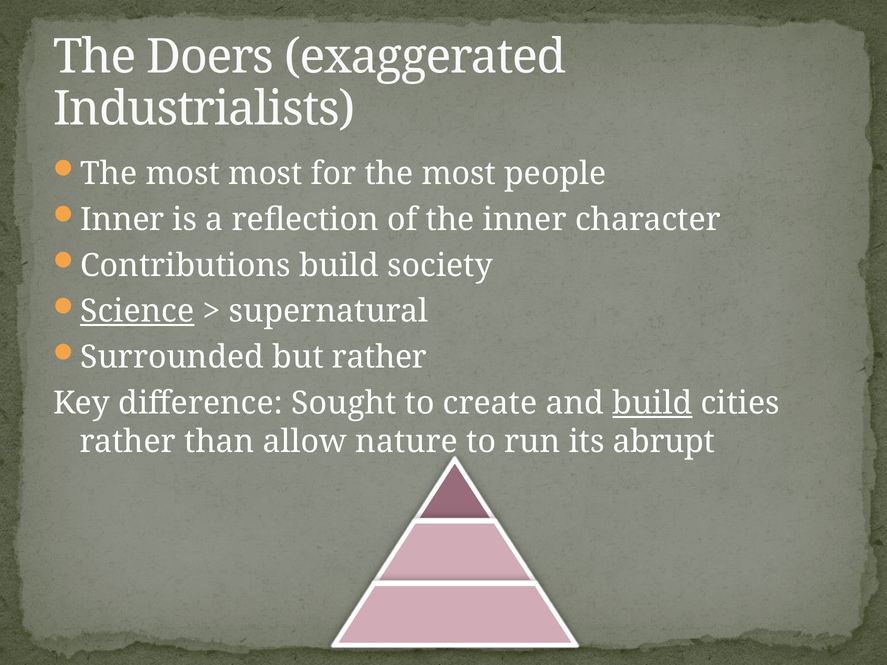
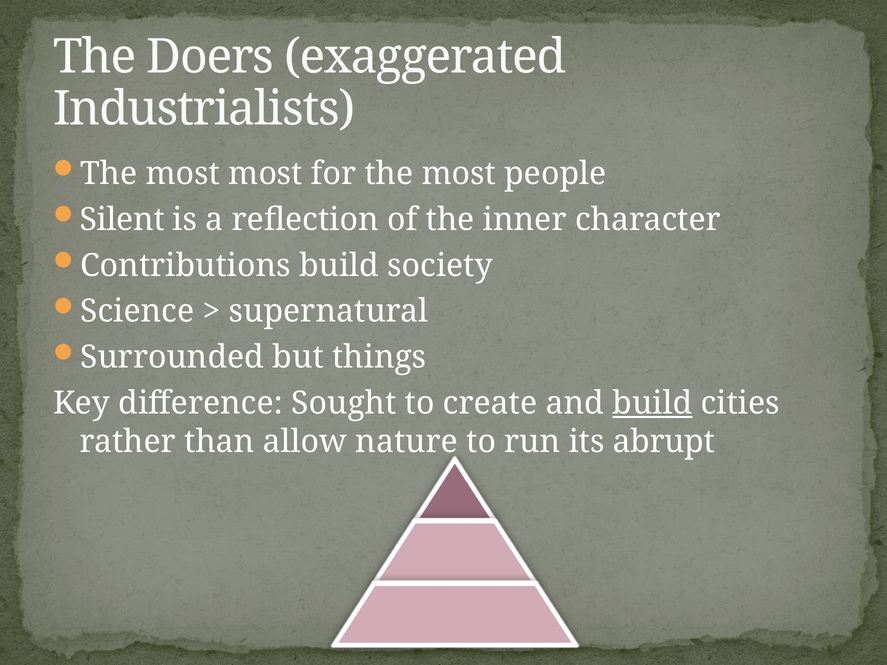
Inner at (122, 220): Inner -> Silent
Science underline: present -> none
but rather: rather -> things
